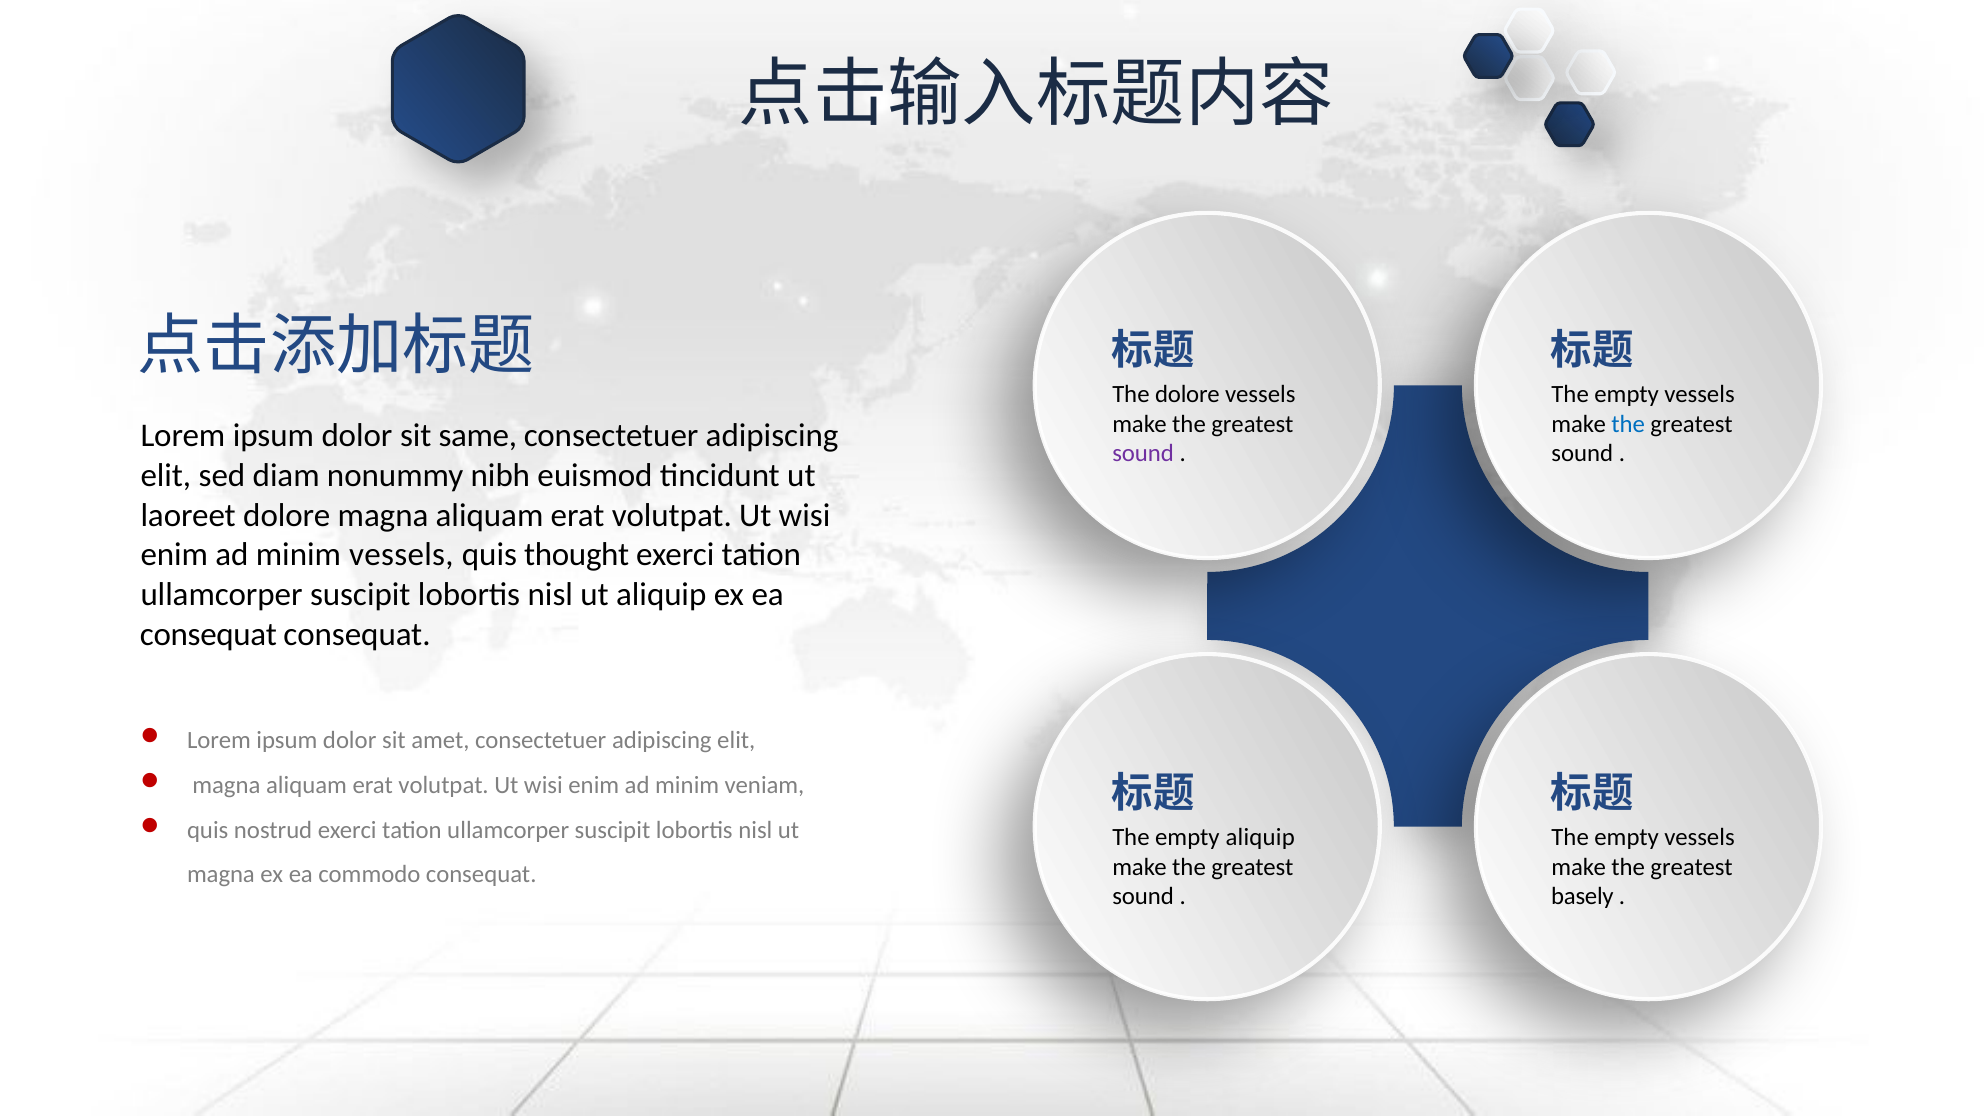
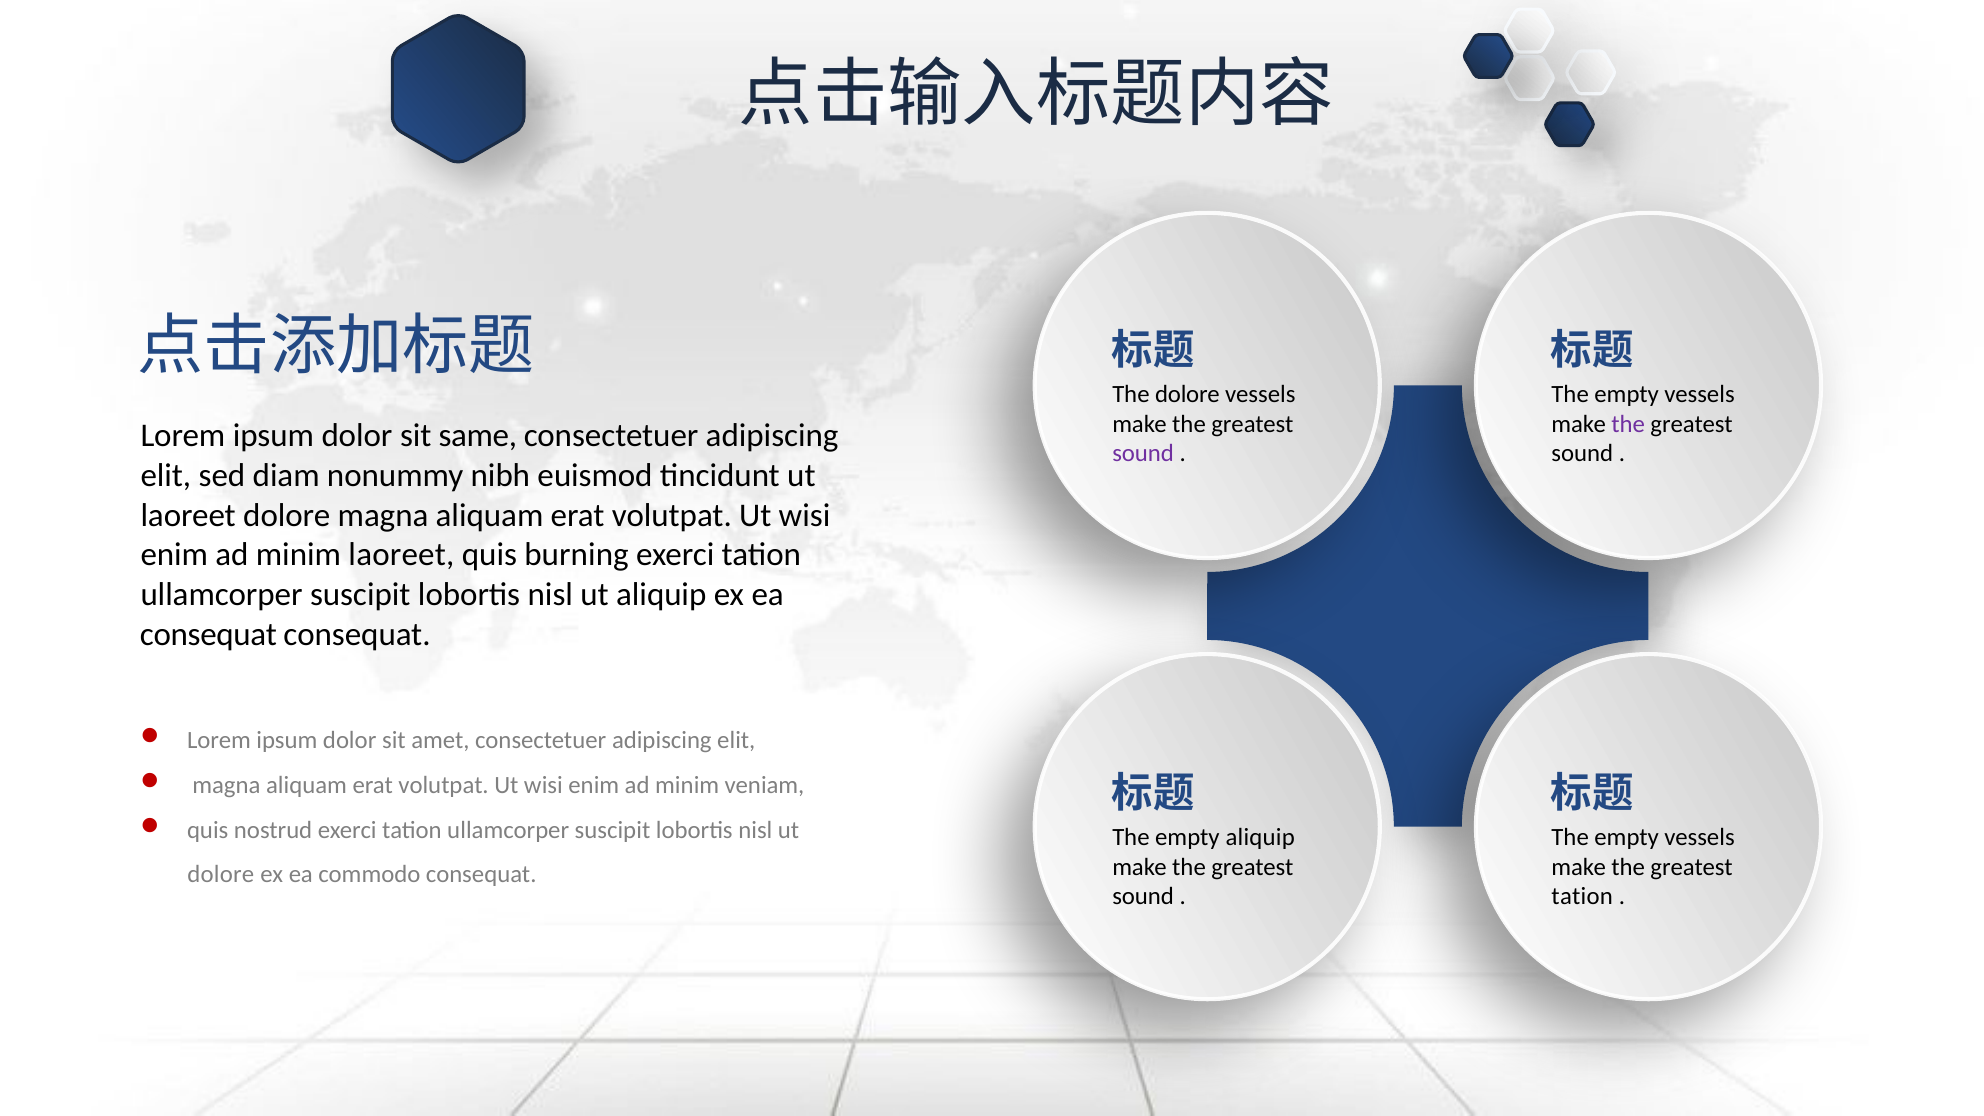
the at (1628, 424) colour: blue -> purple
minim vessels: vessels -> laoreet
thought: thought -> burning
magna at (221, 875): magna -> dolore
basely at (1582, 897): basely -> tation
